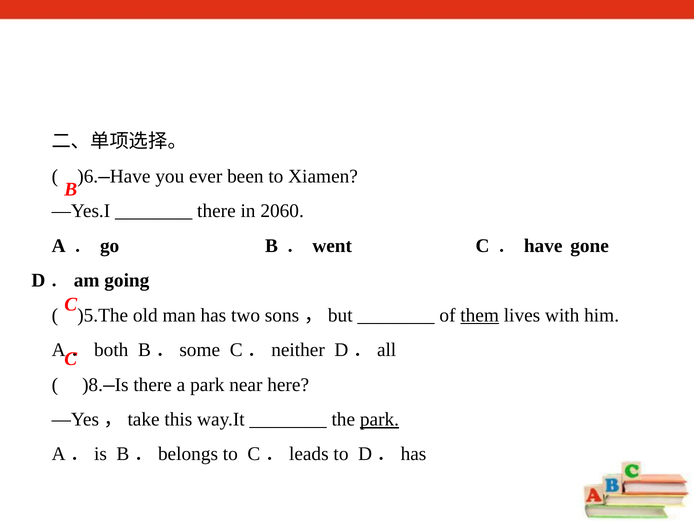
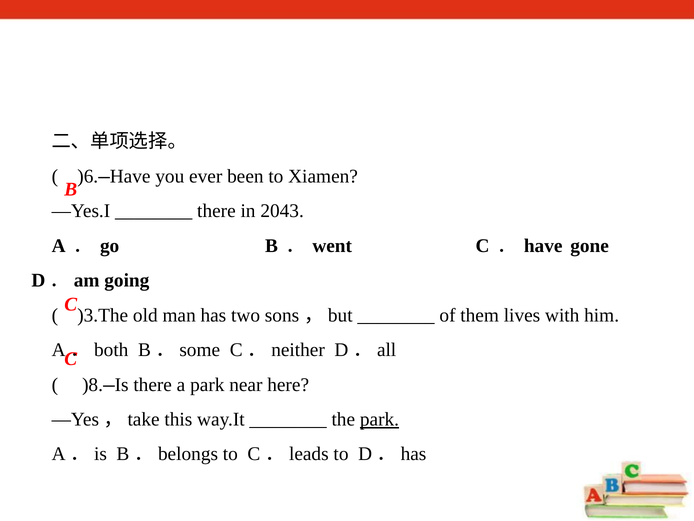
2060: 2060 -> 2043
)5.The: )5.The -> )3.The
them underline: present -> none
